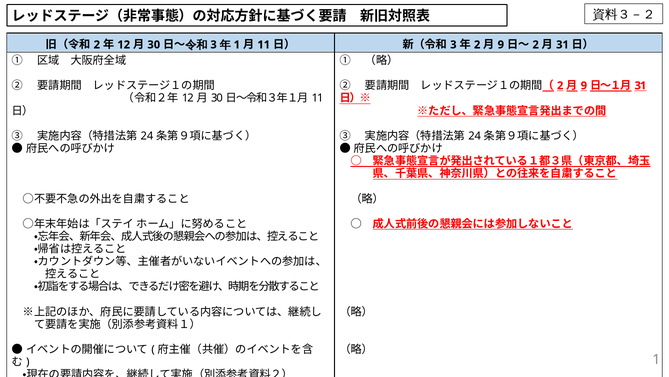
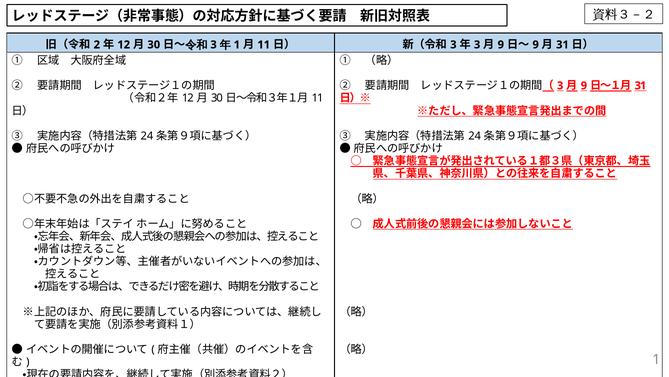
2 at (477, 45): 2 -> 3
2 at (536, 45): 2 -> 9
2 at (560, 85): 2 -> 3
